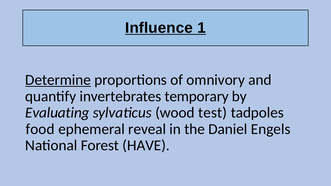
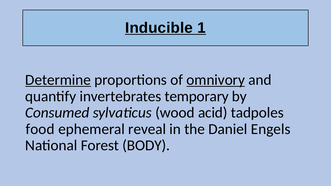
Influence: Influence -> Inducible
omnivory underline: none -> present
Evaluating: Evaluating -> Consumed
test: test -> acid
HAVE: HAVE -> BODY
